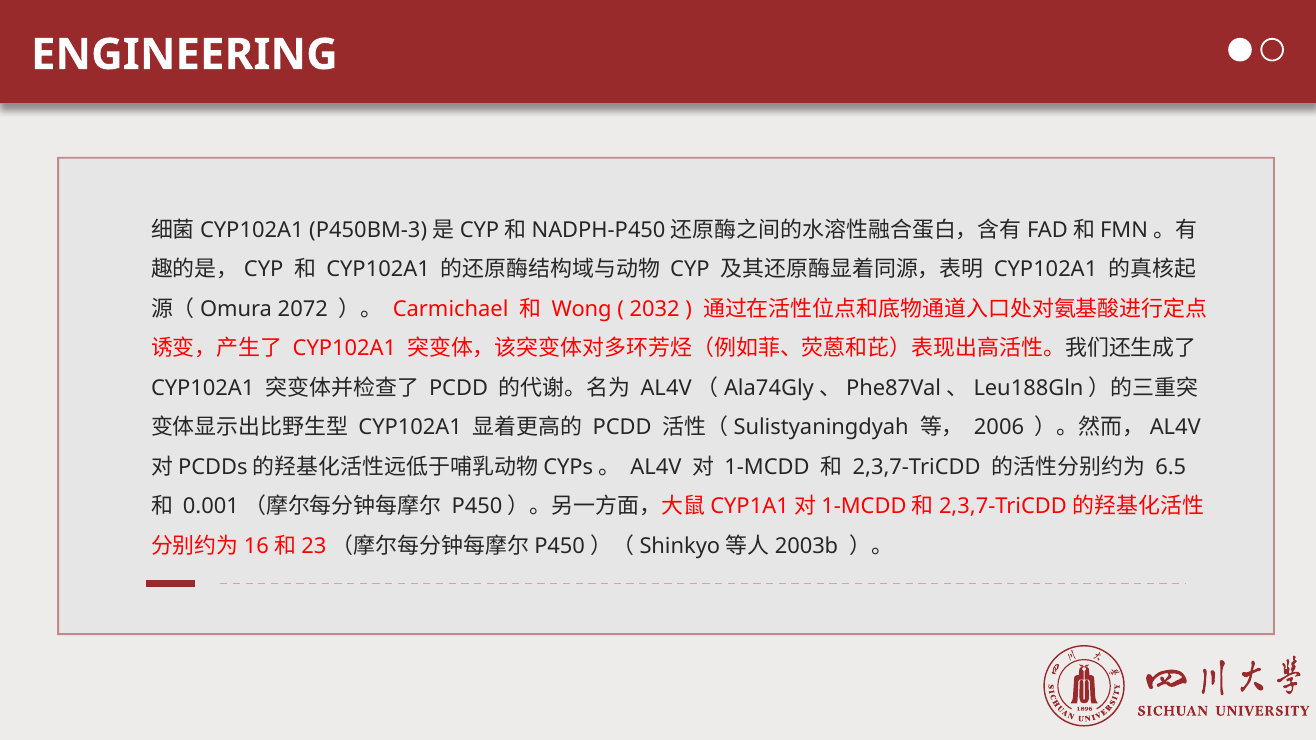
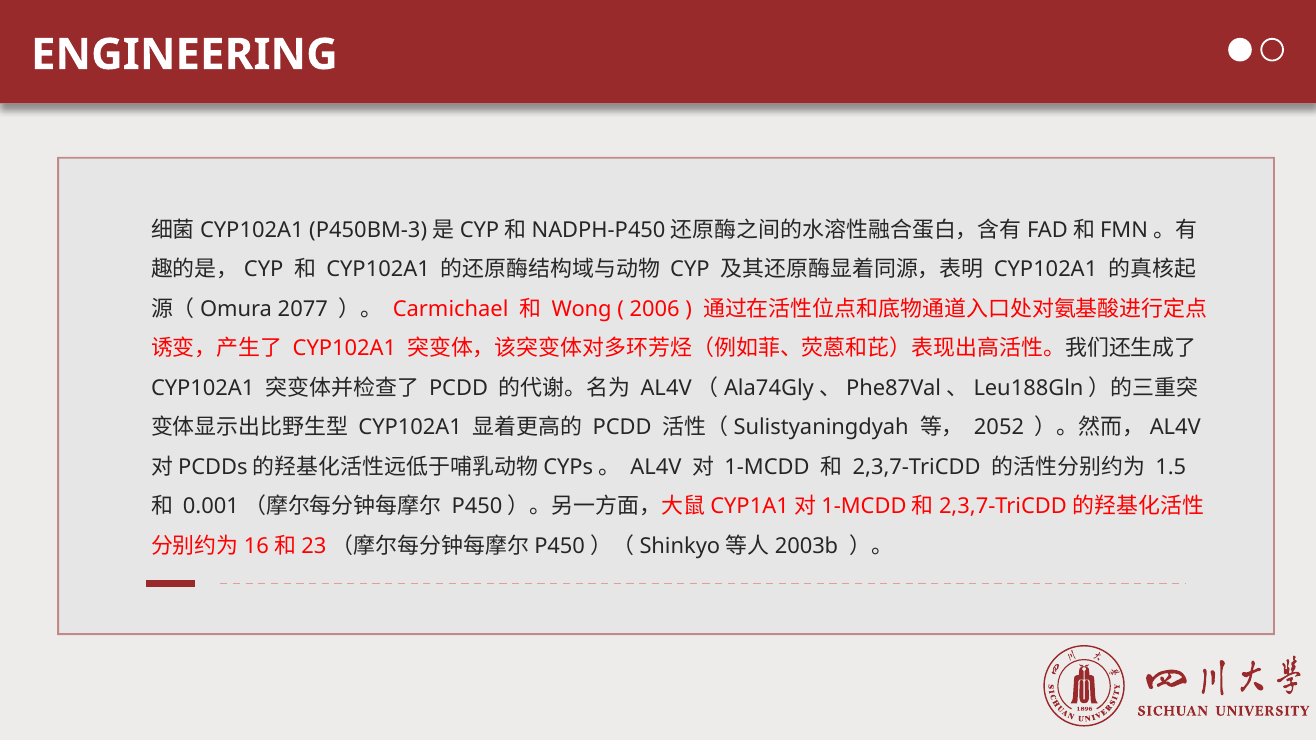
2072: 2072 -> 2077
2032: 2032 -> 2006
2006: 2006 -> 2052
6.5: 6.5 -> 1.5
